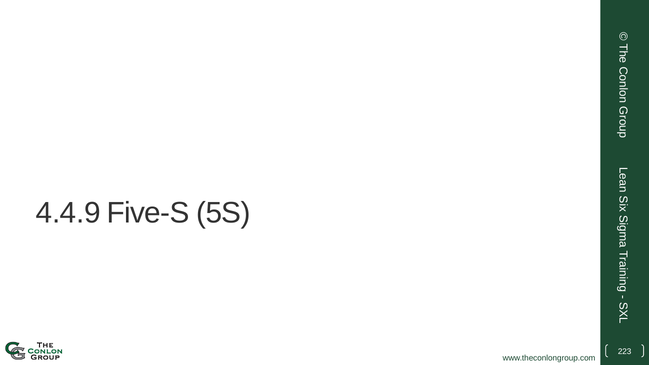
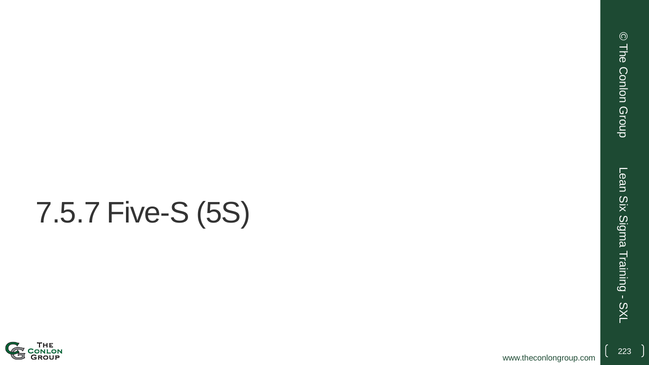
4.4.9: 4.4.9 -> 7.5.7
